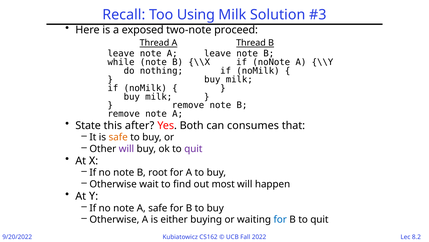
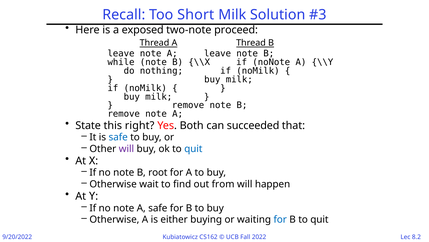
Using: Using -> Short
after: after -> right
consumes: consumes -> succeeded
safe at (118, 137) colour: orange -> blue
quit at (193, 148) colour: purple -> blue
most: most -> from
